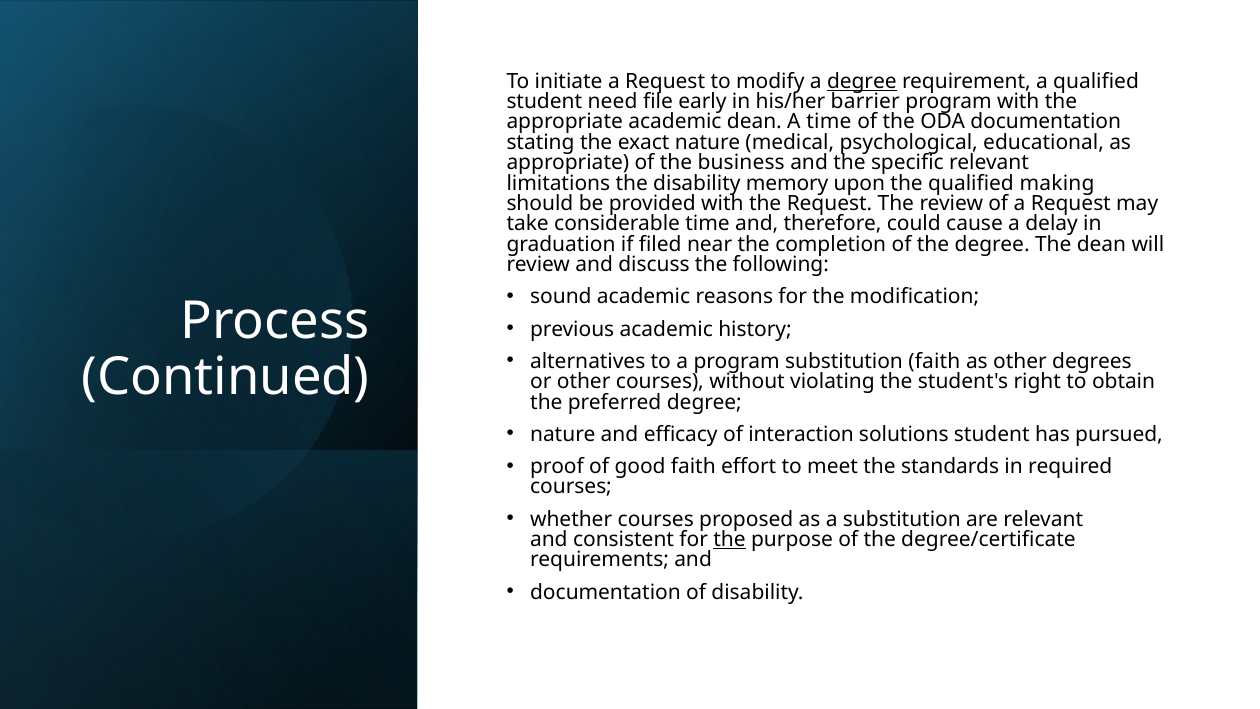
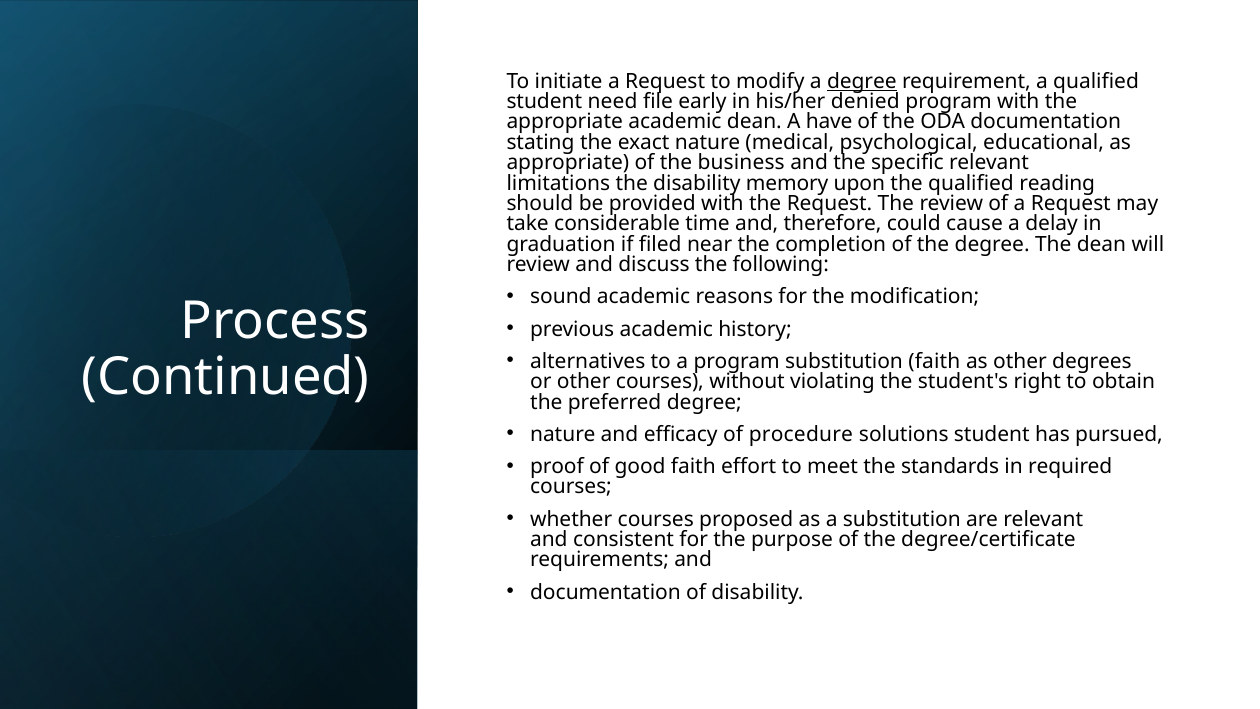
barrier: barrier -> denied
A time: time -> have
making: making -> reading
interaction: interaction -> procedure
the at (729, 539) underline: present -> none
